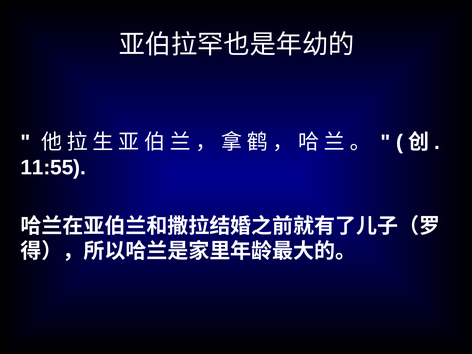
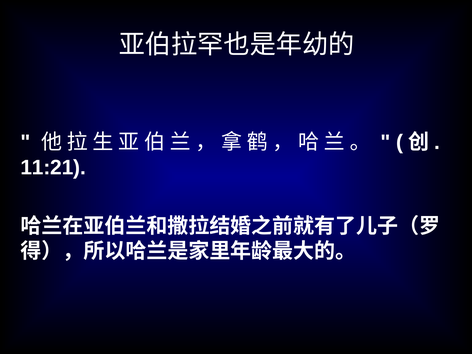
11:55: 11:55 -> 11:21
